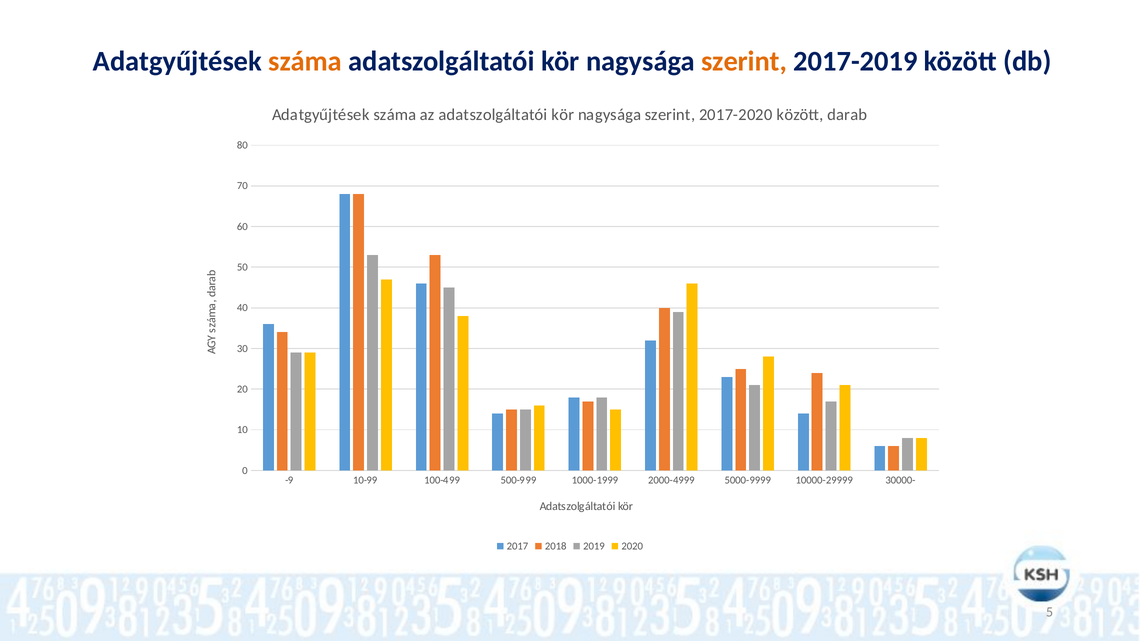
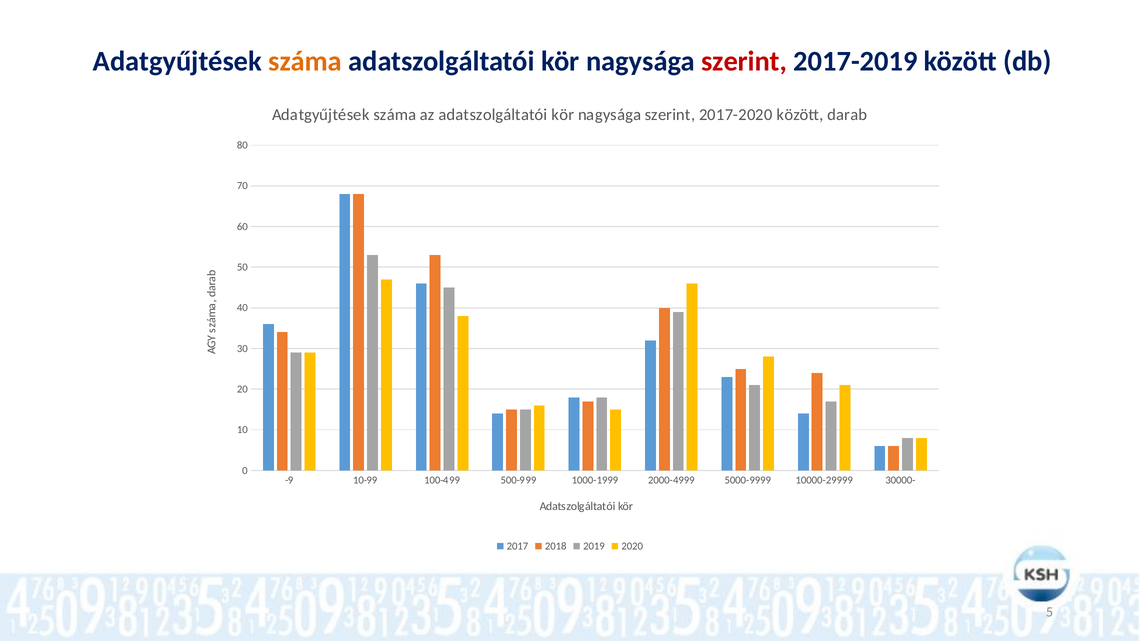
szerint at (744, 61) colour: orange -> red
